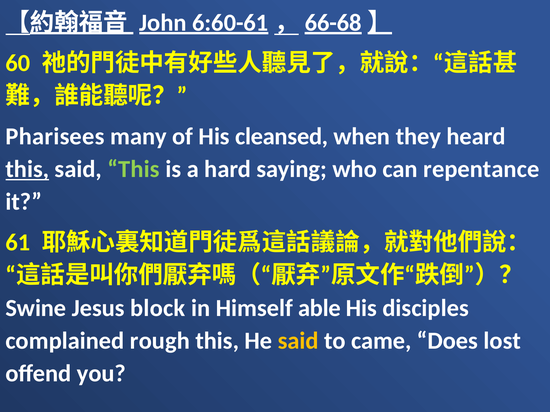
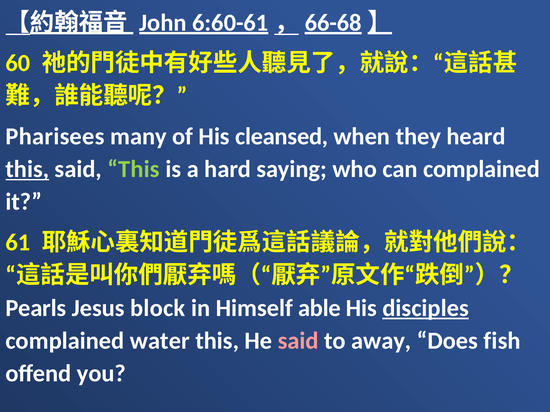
can repentance: repentance -> complained
Swine: Swine -> Pearls
disciples underline: none -> present
rough: rough -> water
said at (298, 341) colour: yellow -> pink
came: came -> away
lost: lost -> fish
